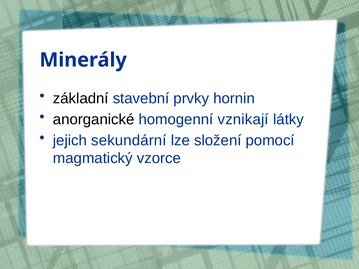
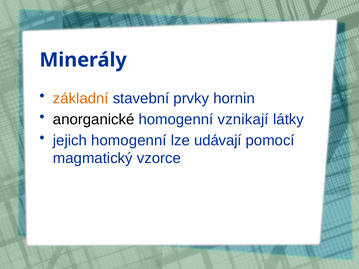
základní colour: black -> orange
jejich sekundární: sekundární -> homogenní
složení: složení -> udávají
